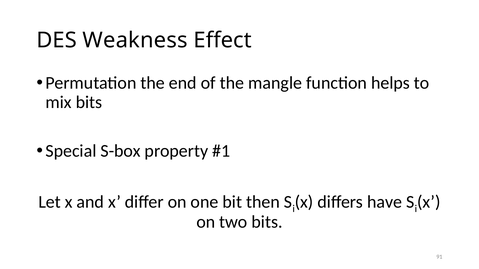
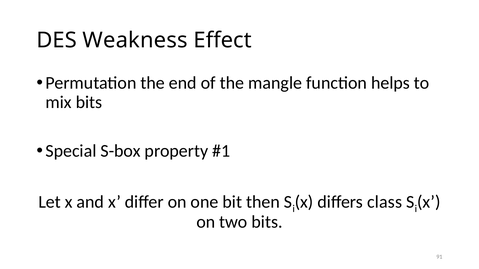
have: have -> class
